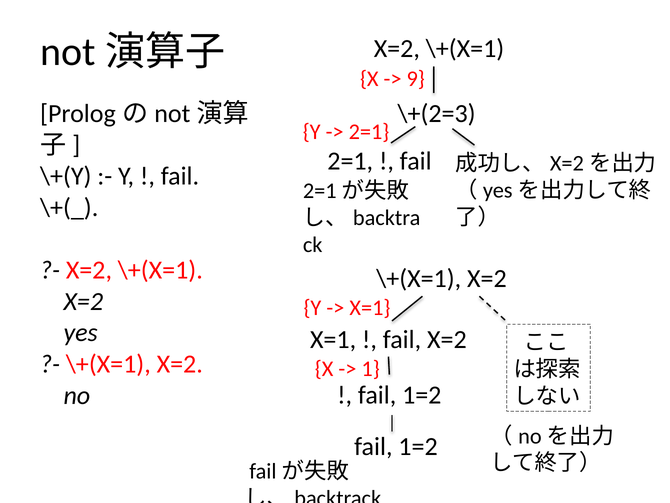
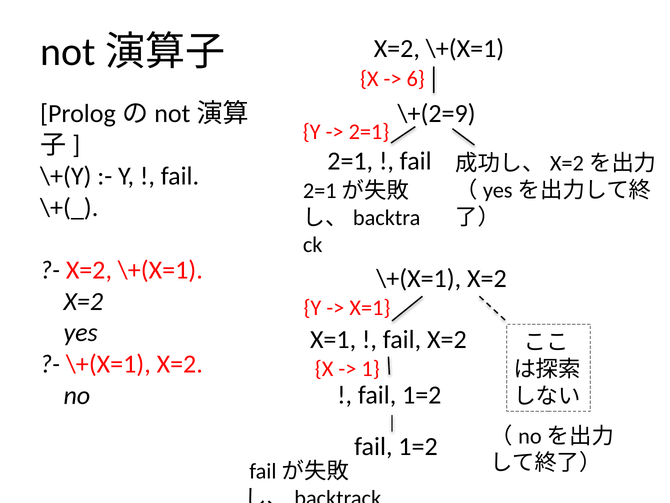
9: 9 -> 6
\+(2=3: \+(2=3 -> \+(2=9
